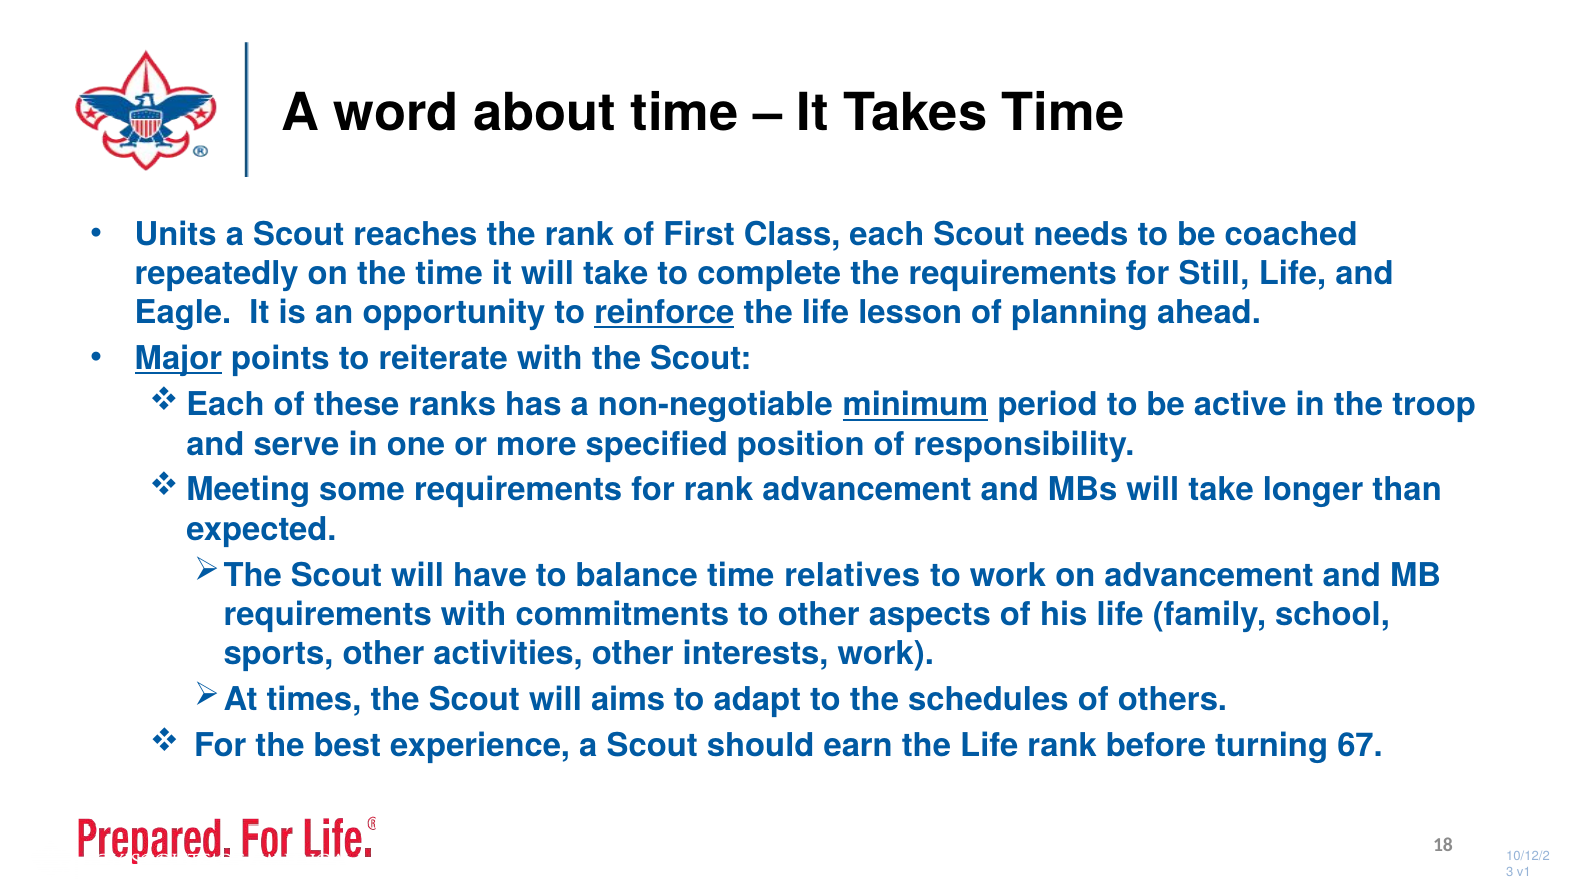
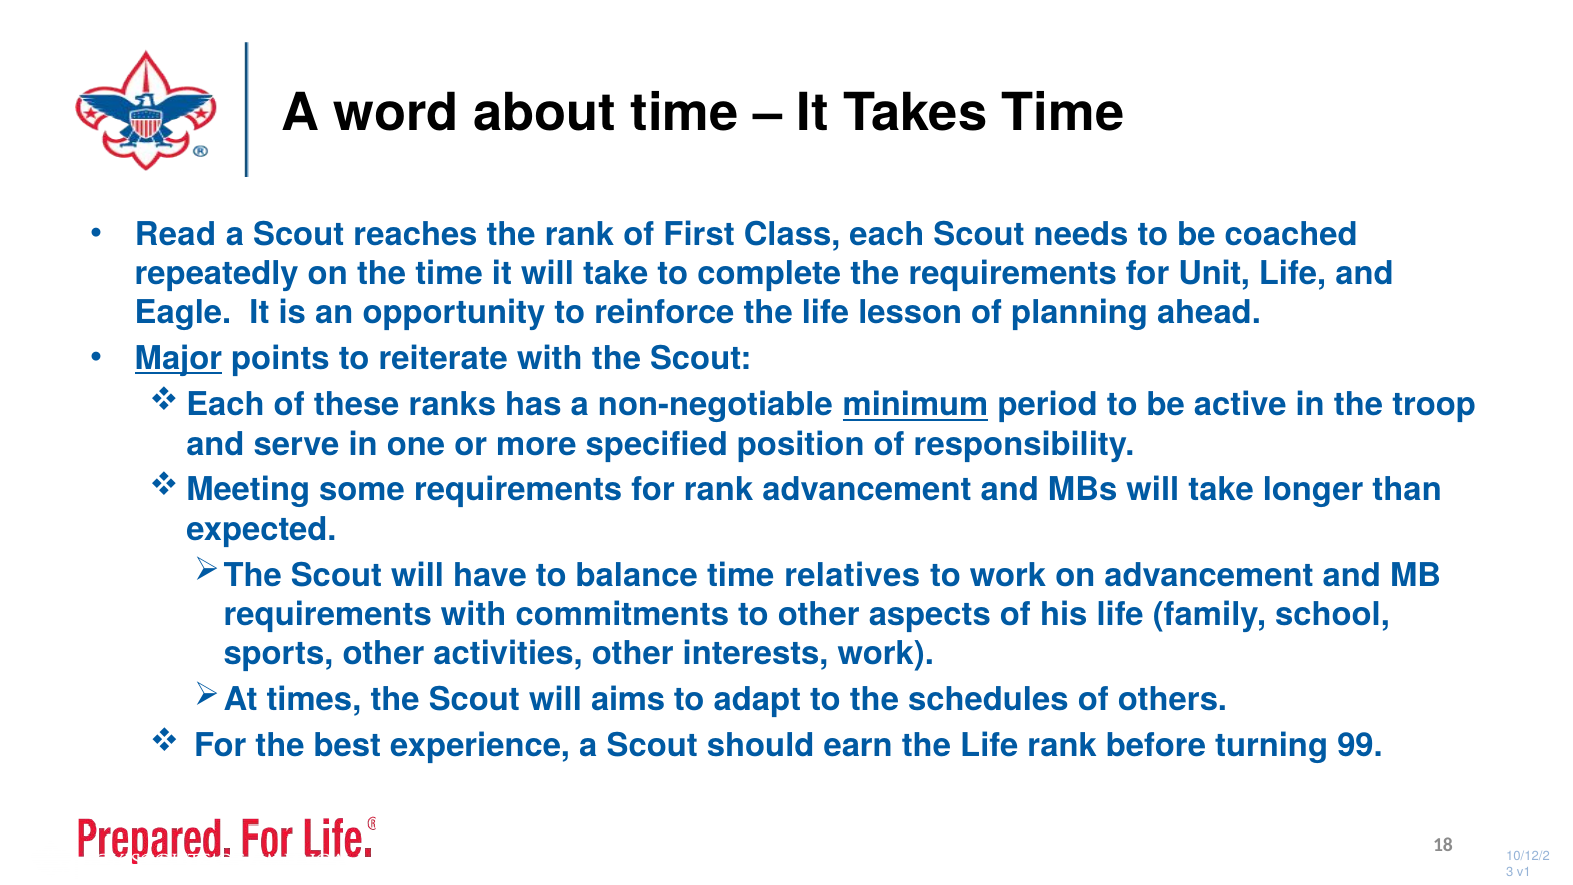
Units: Units -> Read
Still: Still -> Unit
reinforce underline: present -> none
67: 67 -> 99
